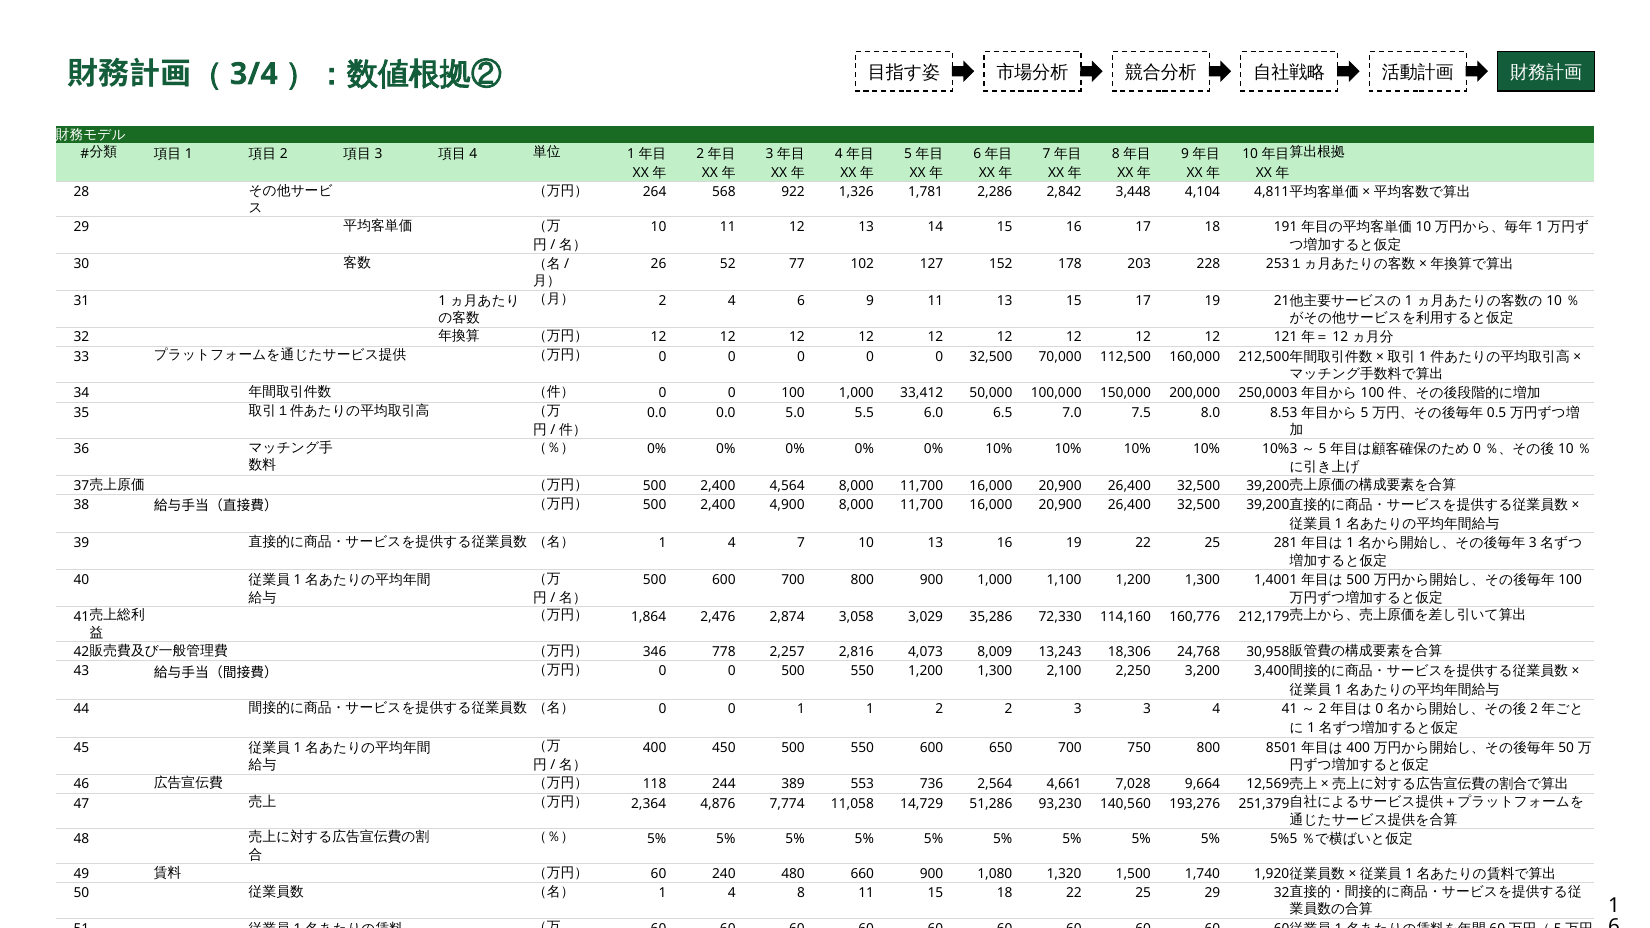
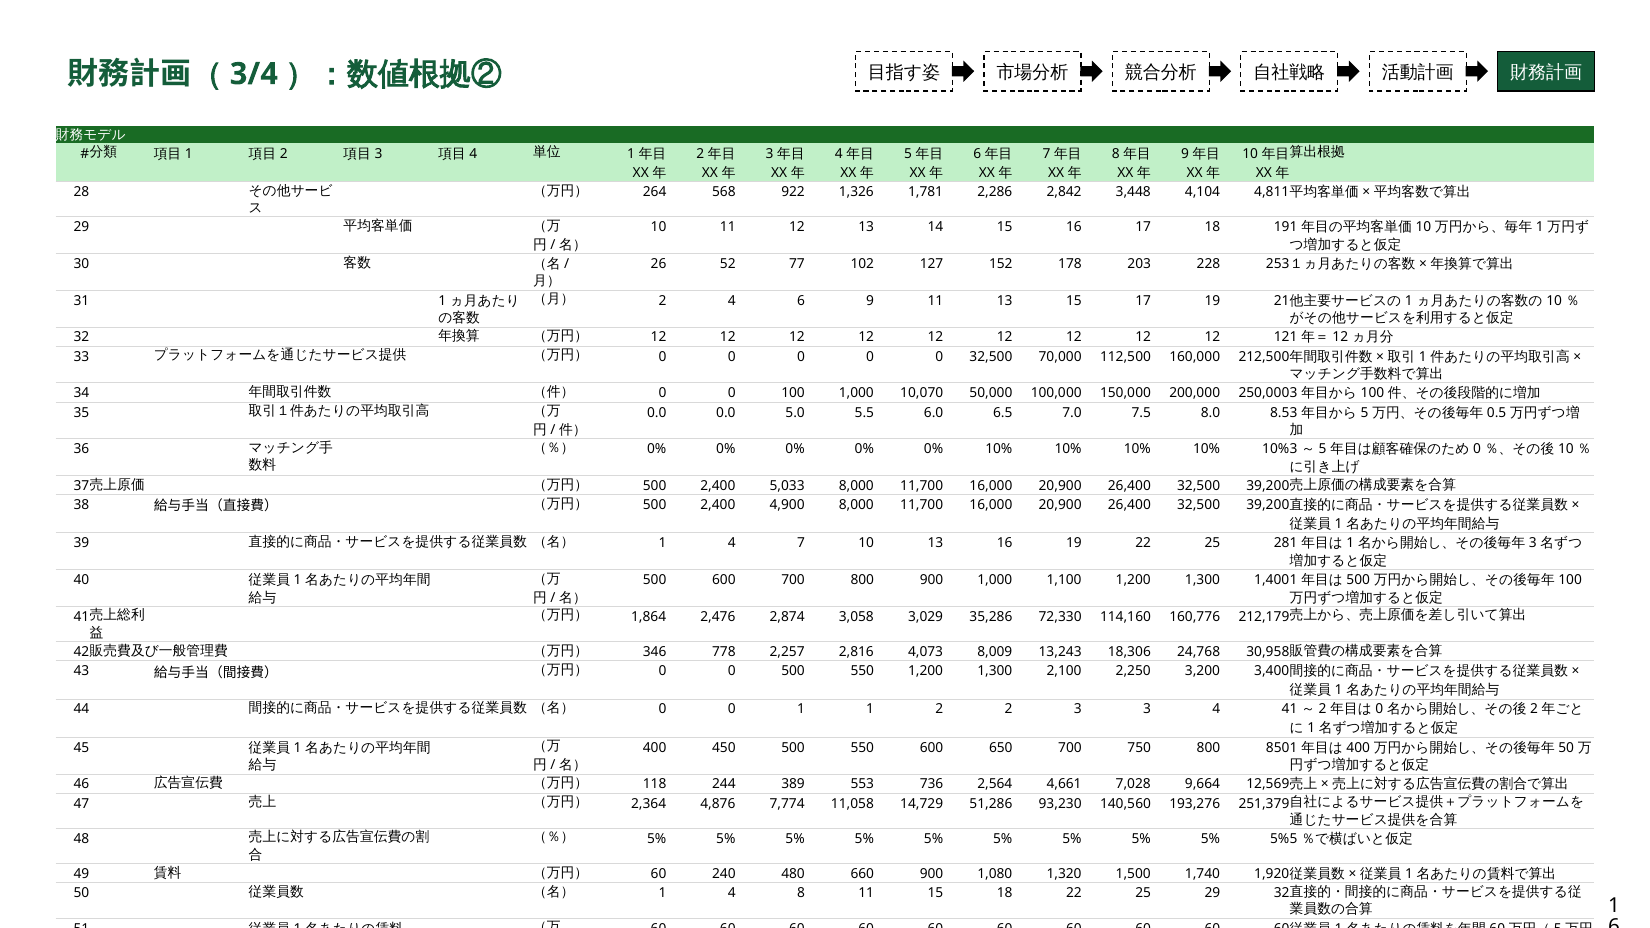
33,412: 33,412 -> 10,070
4,564: 4,564 -> 5,033
